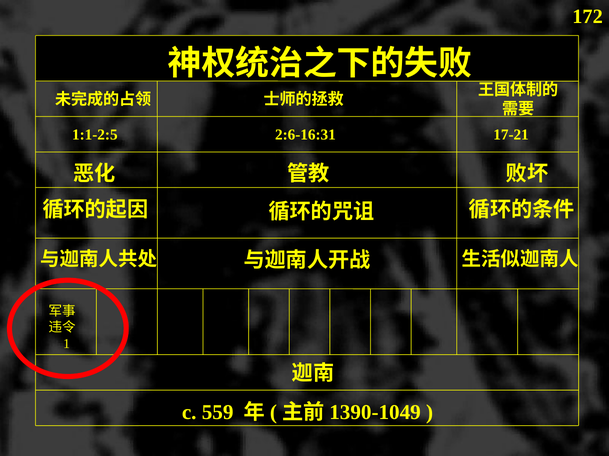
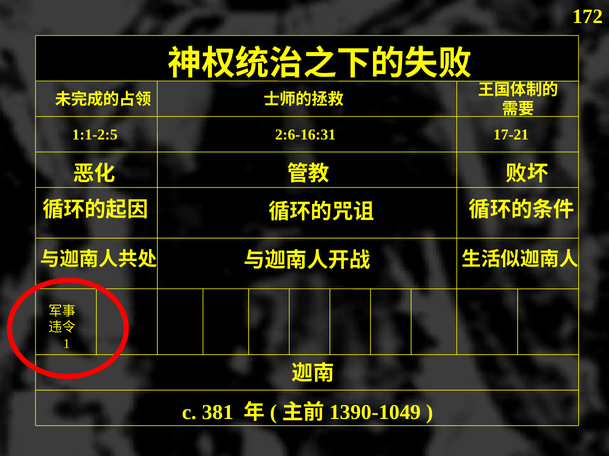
559: 559 -> 381
